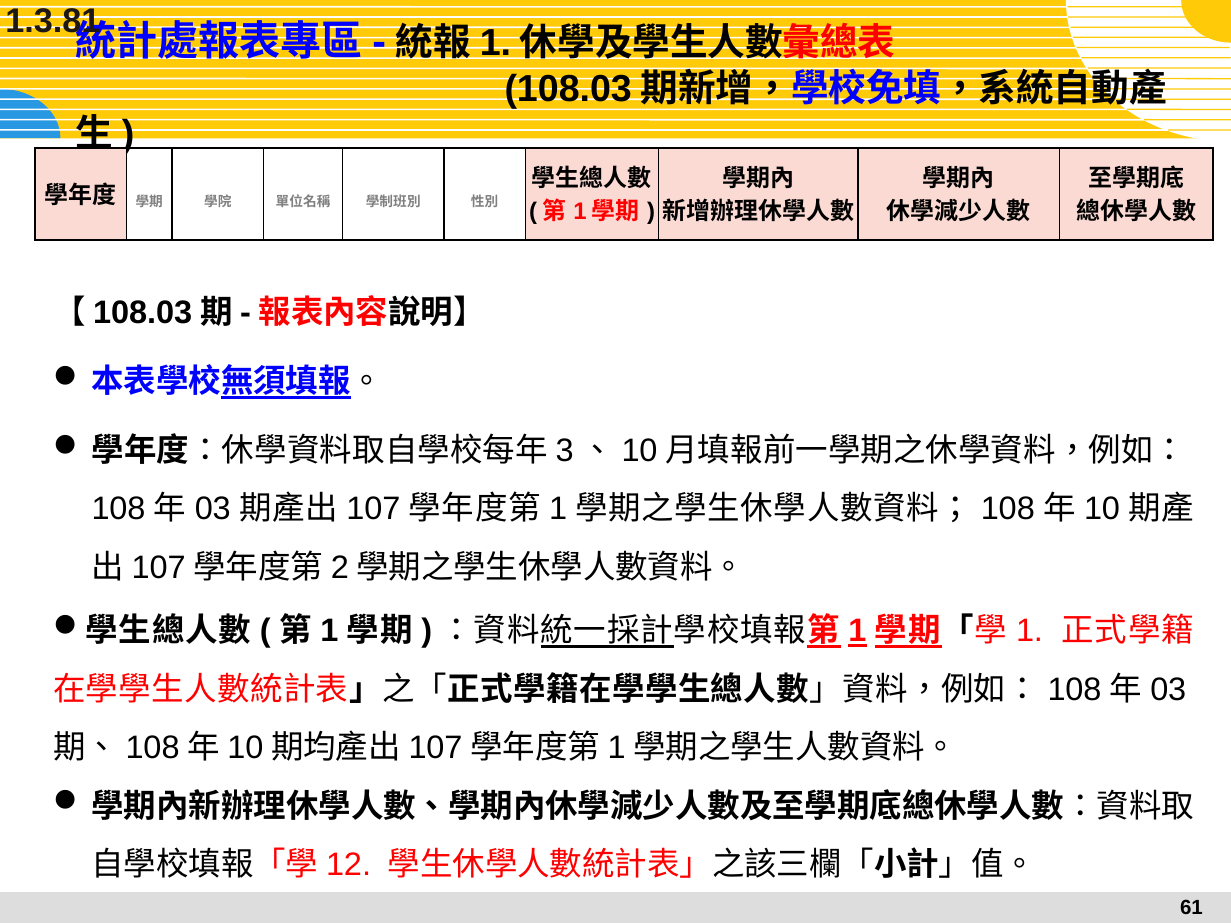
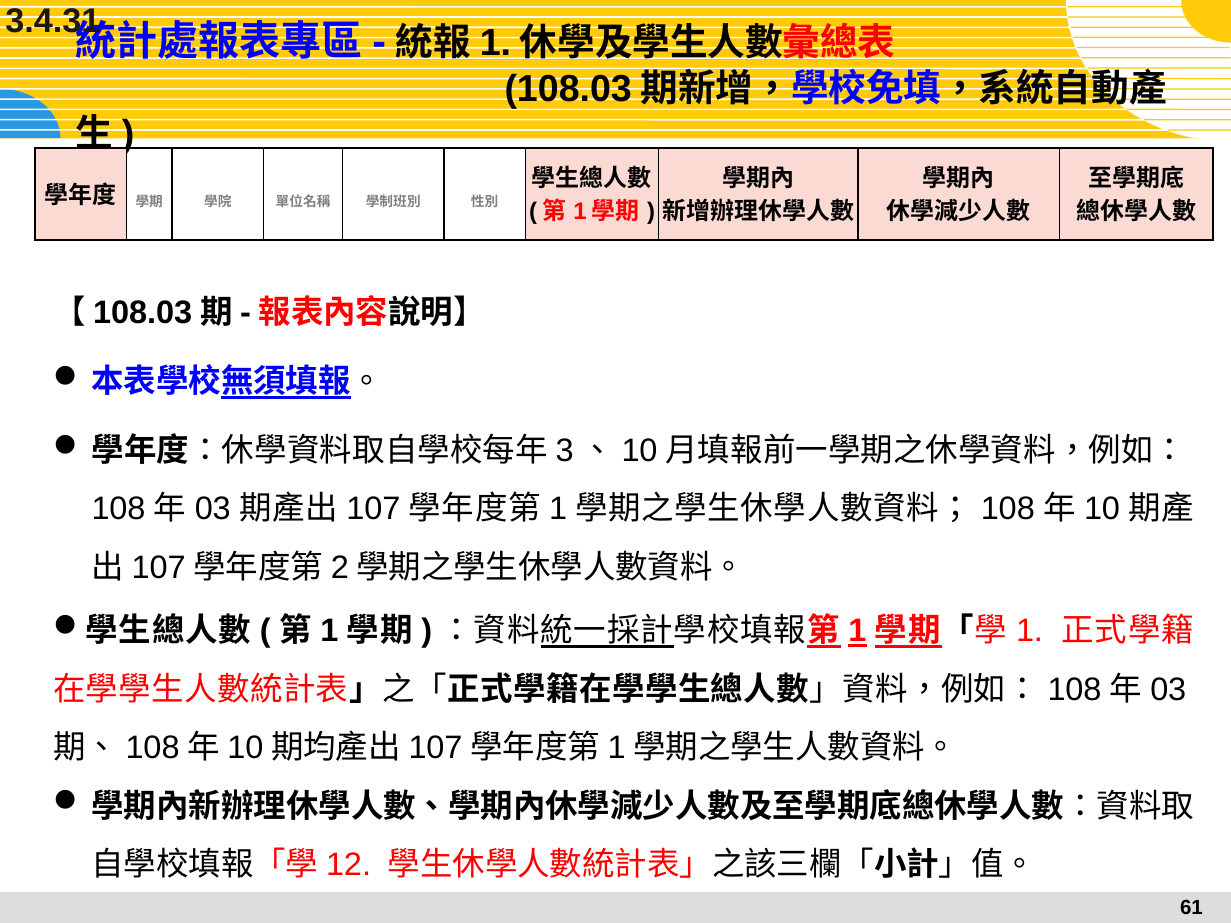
1.3.81: 1.3.81 -> 3.4.31
